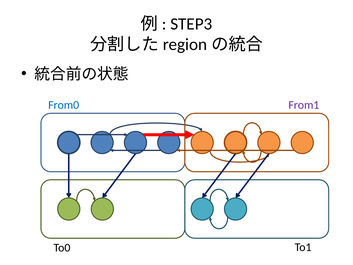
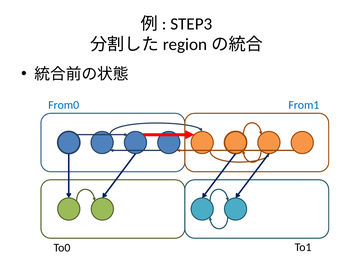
From1 colour: purple -> blue
